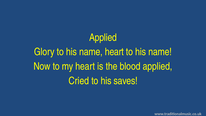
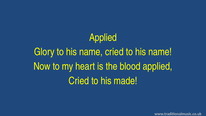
name heart: heart -> cried
saves: saves -> made
